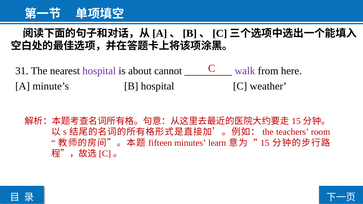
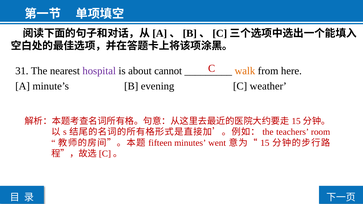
walk colour: purple -> orange
B hospital: hospital -> evening
learn: learn -> went
